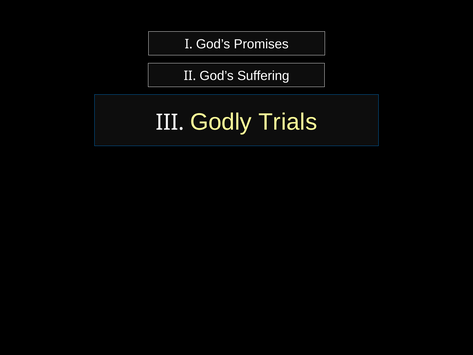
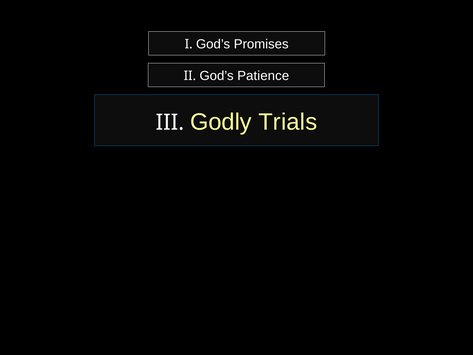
Suffering: Suffering -> Patience
